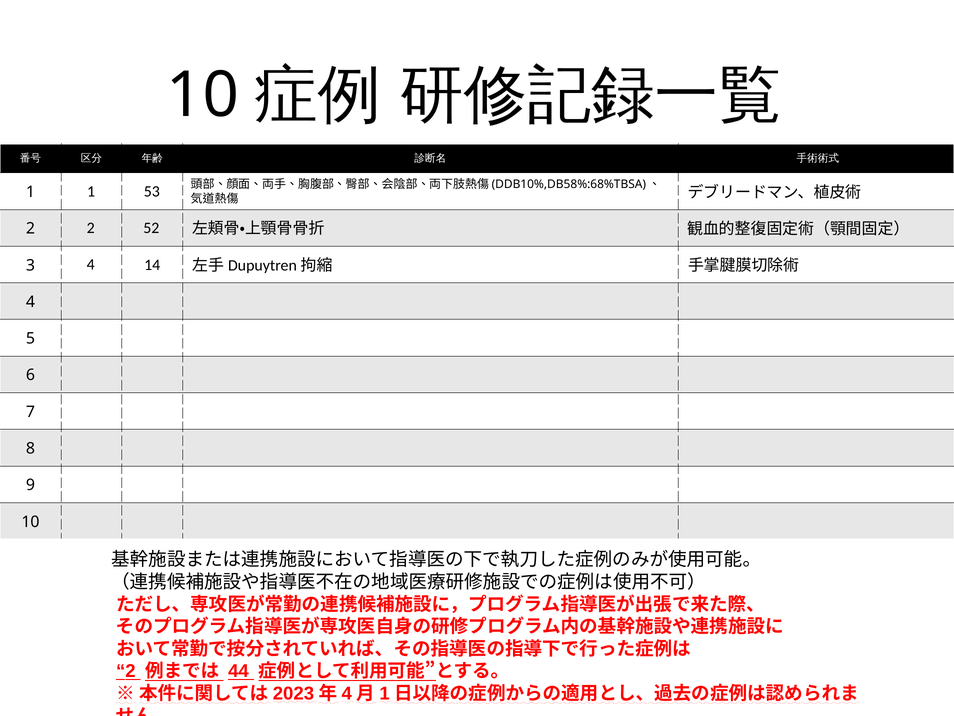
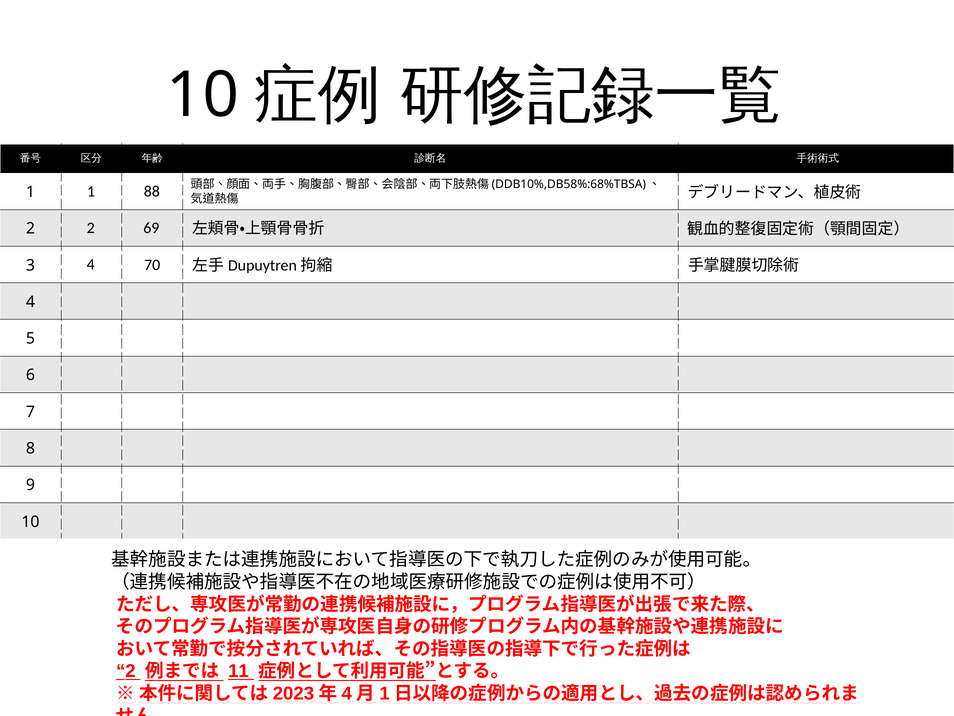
53: 53 -> 88
52: 52 -> 69
14: 14 -> 70
44: 44 -> 11
